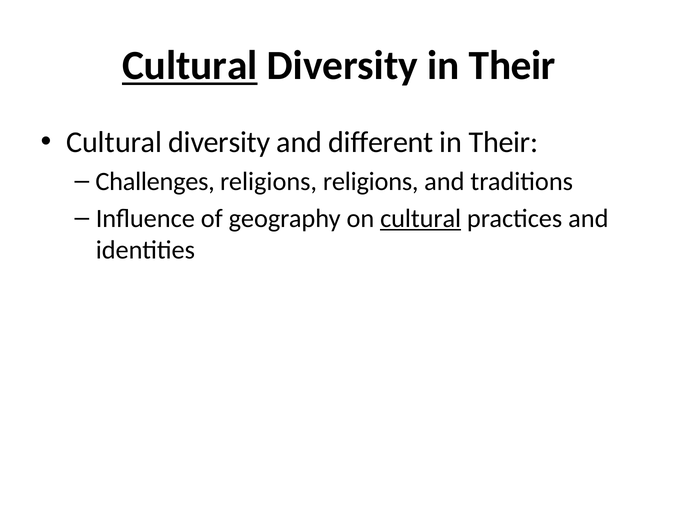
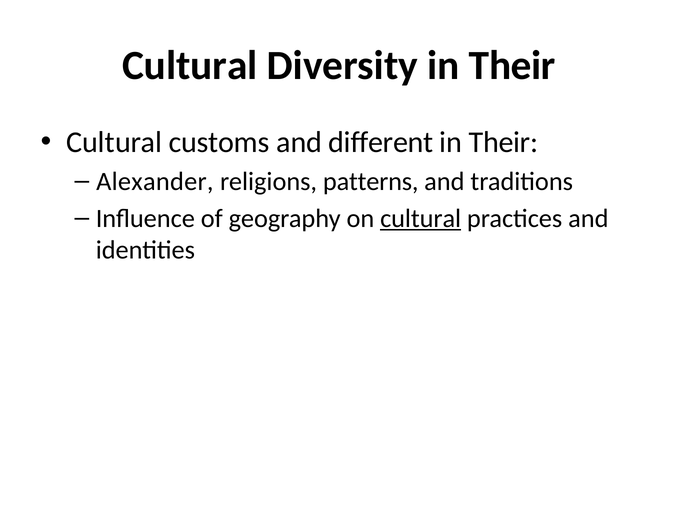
Cultural at (190, 66) underline: present -> none
diversity at (219, 142): diversity -> customs
Challenges: Challenges -> Alexander
religions religions: religions -> patterns
